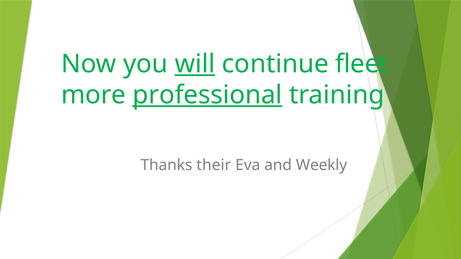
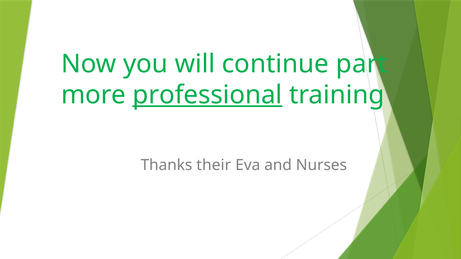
will underline: present -> none
fleet: fleet -> part
Weekly: Weekly -> Nurses
